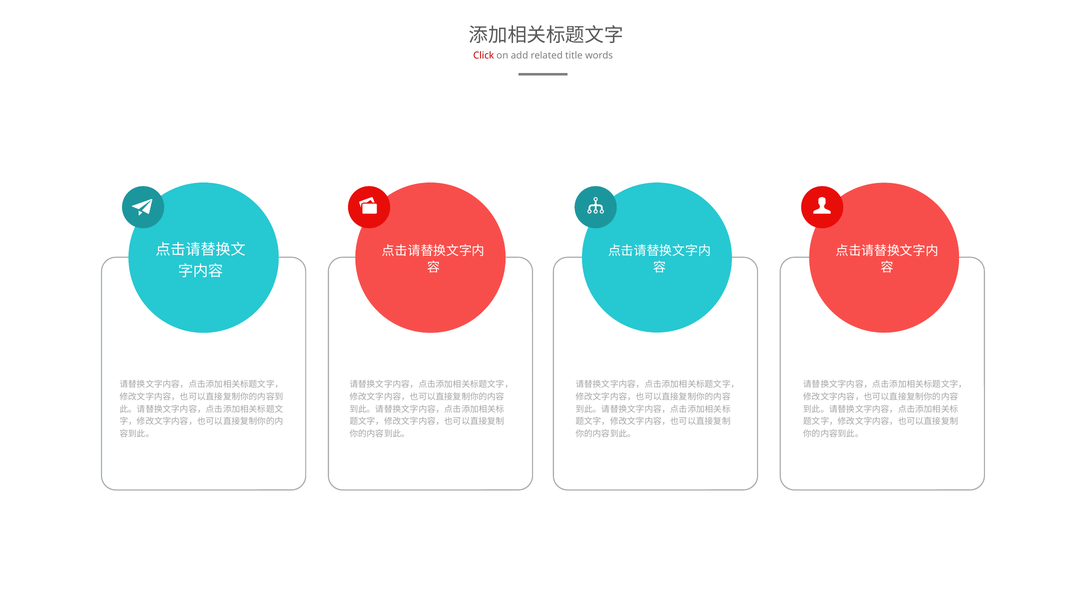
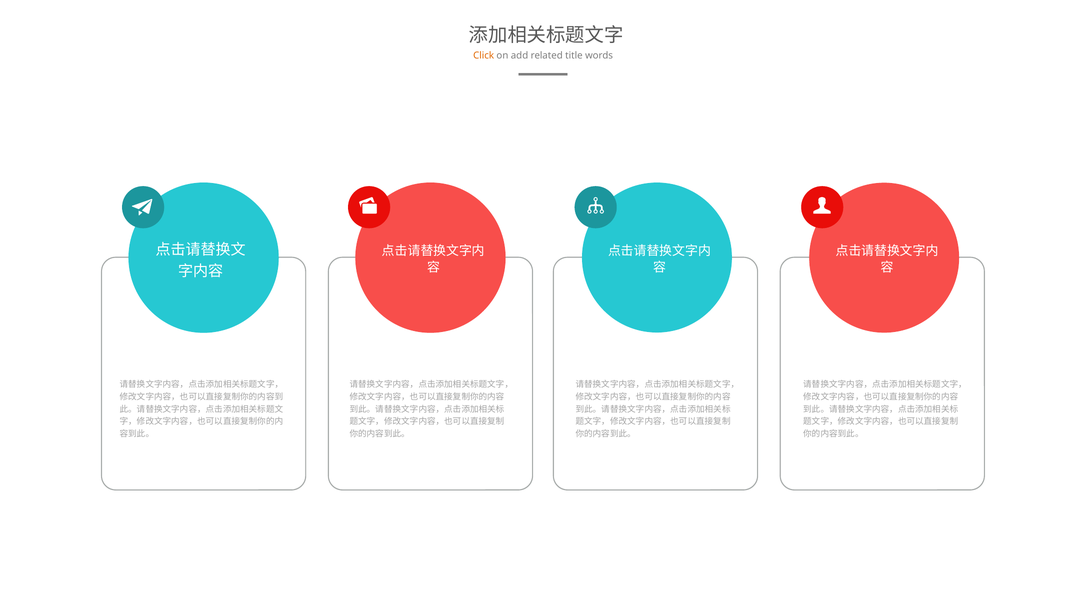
Click colour: red -> orange
